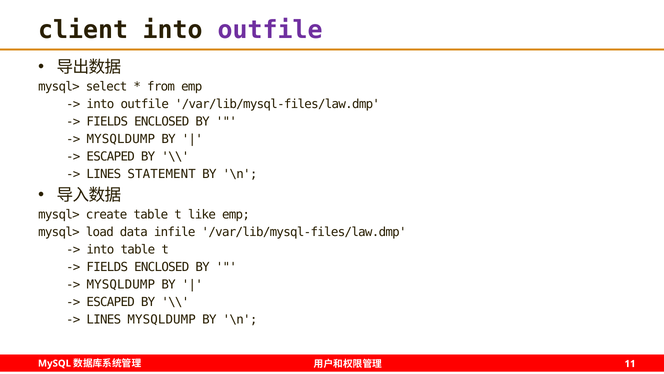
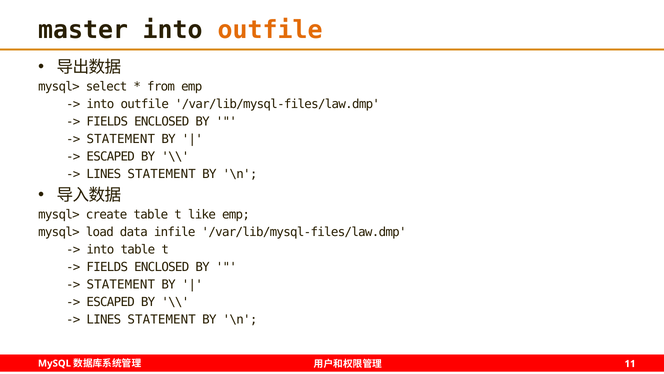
client: client -> master
outfile at (270, 30) colour: purple -> orange
MYSQLDUMP at (121, 139): MYSQLDUMP -> STATEMENT
MYSQLDUMP at (121, 284): MYSQLDUMP -> STATEMENT
MYSQLDUMP at (162, 319): MYSQLDUMP -> STATEMENT
